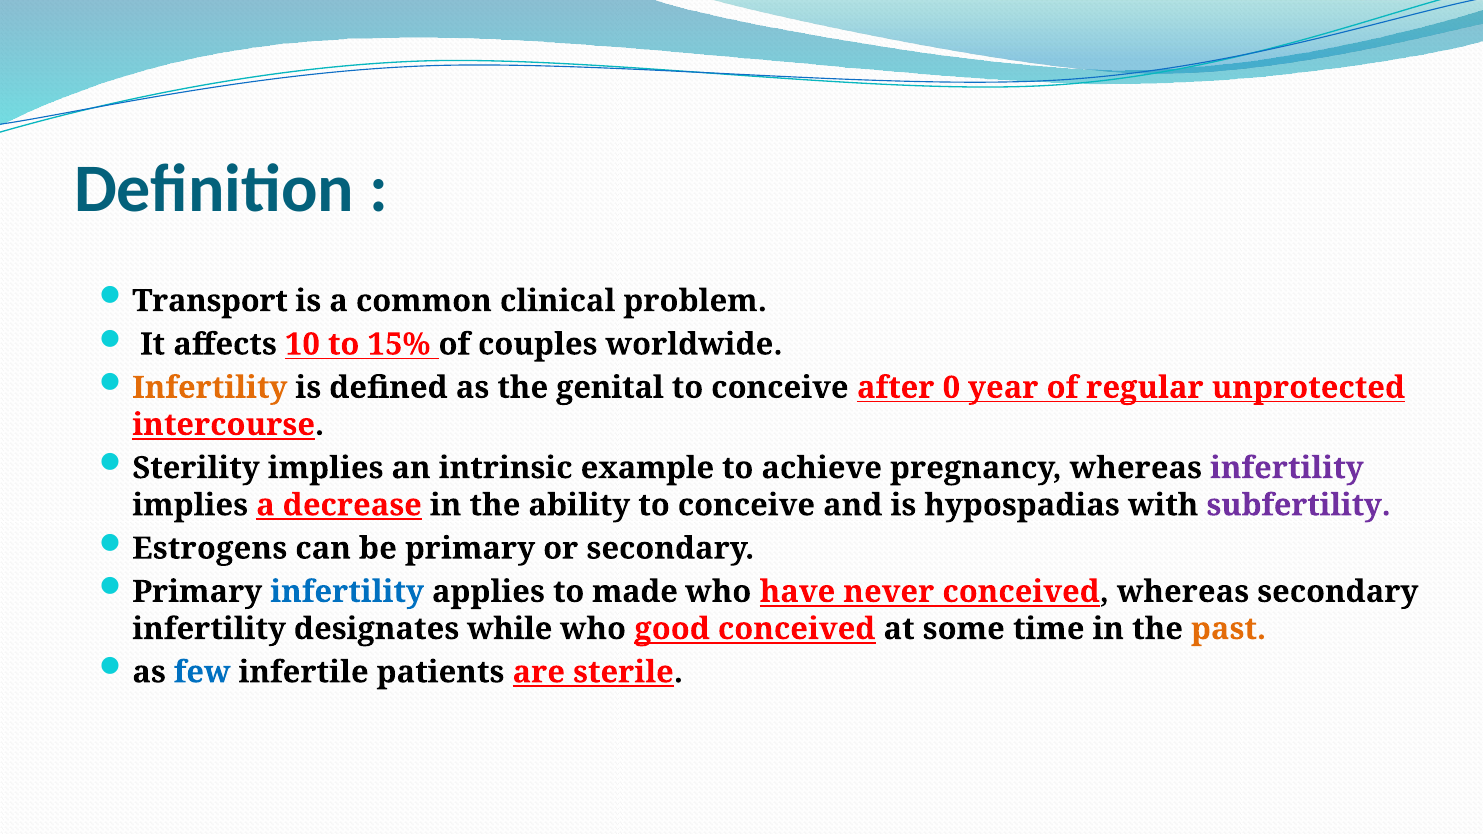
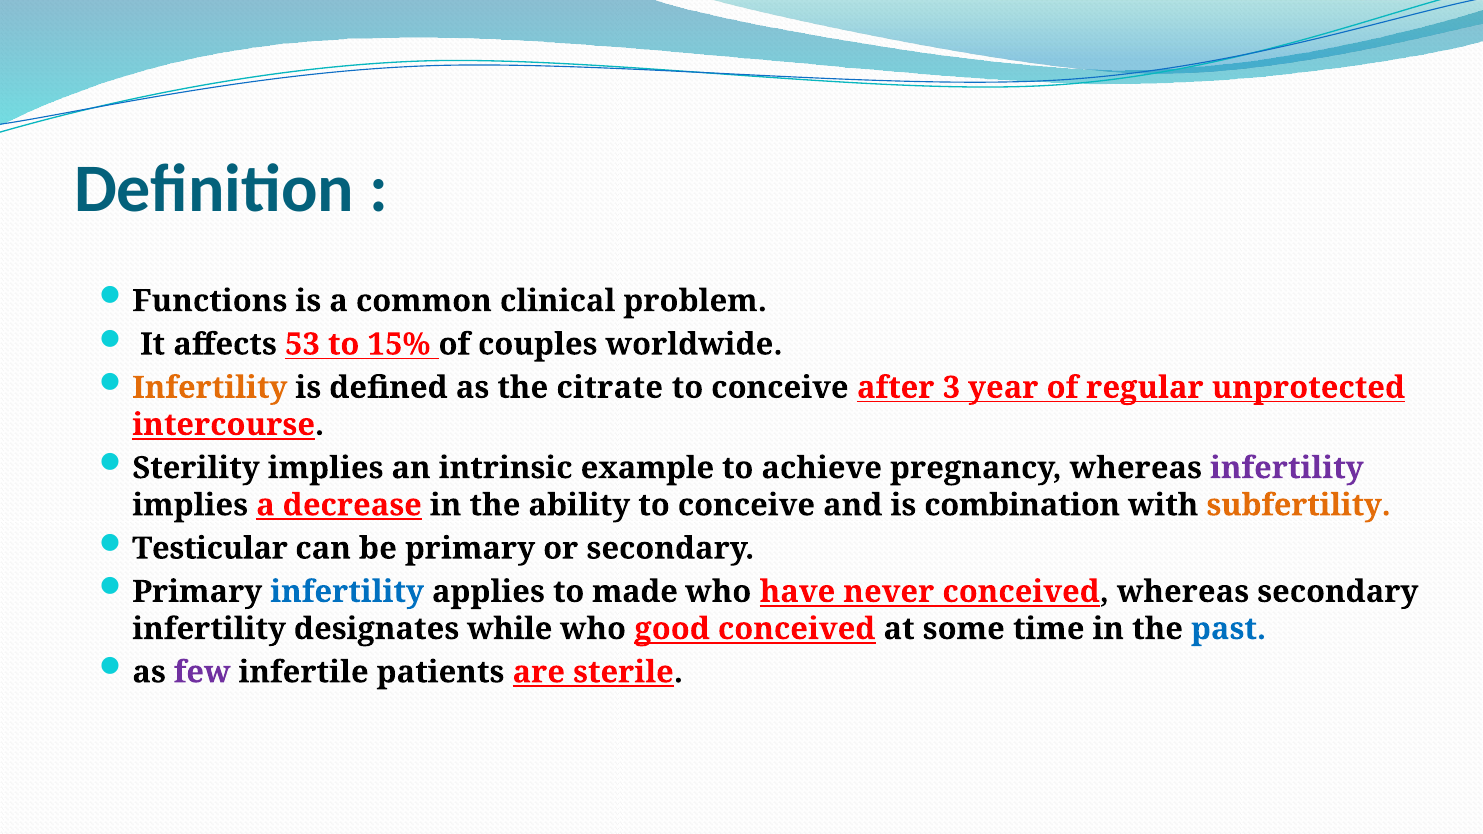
Transport: Transport -> Functions
10: 10 -> 53
genital: genital -> citrate
0: 0 -> 3
hypospadias: hypospadias -> combination
subfertility colour: purple -> orange
Estrogens: Estrogens -> Testicular
past colour: orange -> blue
few colour: blue -> purple
